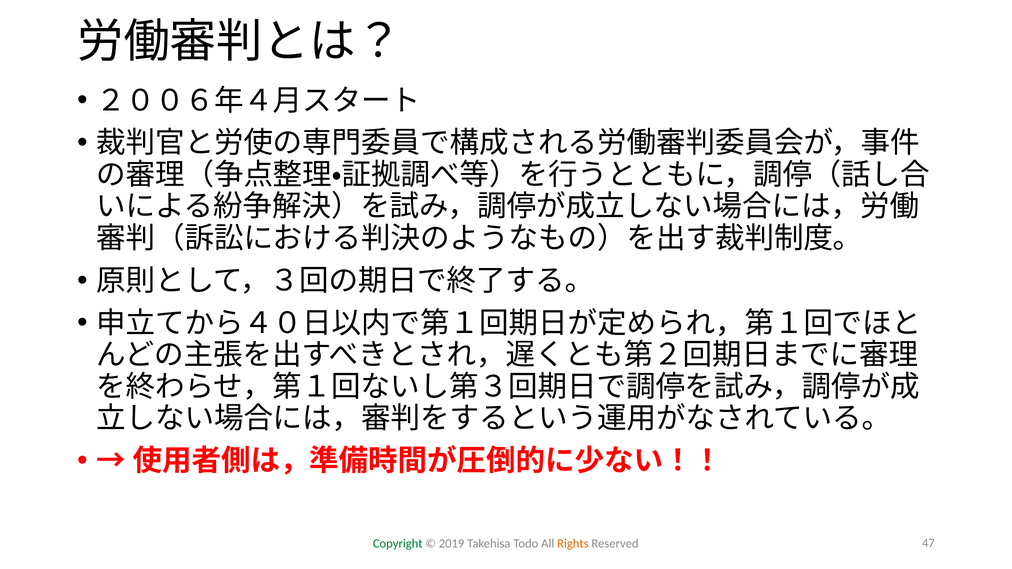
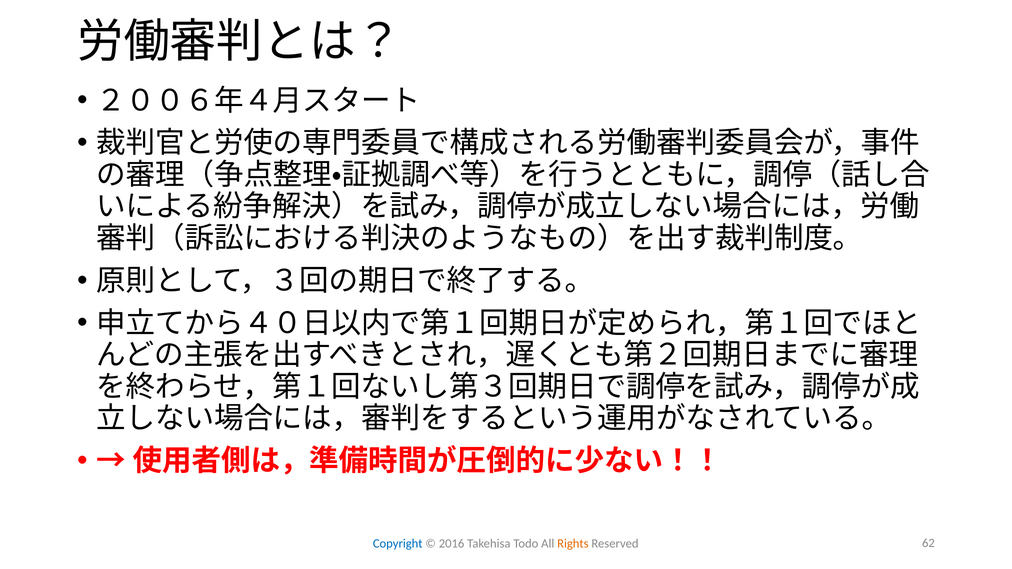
Copyright colour: green -> blue
2019: 2019 -> 2016
47: 47 -> 62
